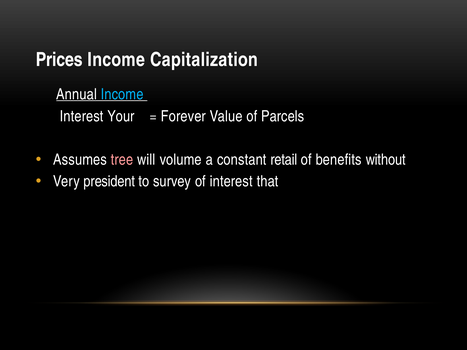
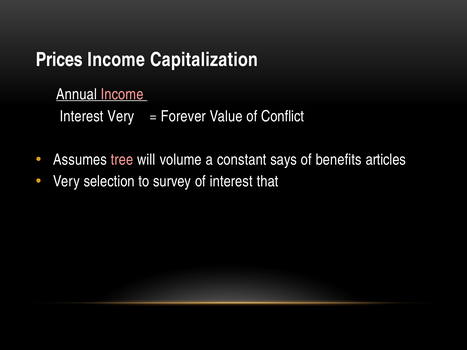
Income at (122, 94) colour: light blue -> pink
Interest Your: Your -> Very
Parcels: Parcels -> Conflict
retail: retail -> says
without: without -> articles
president: president -> selection
